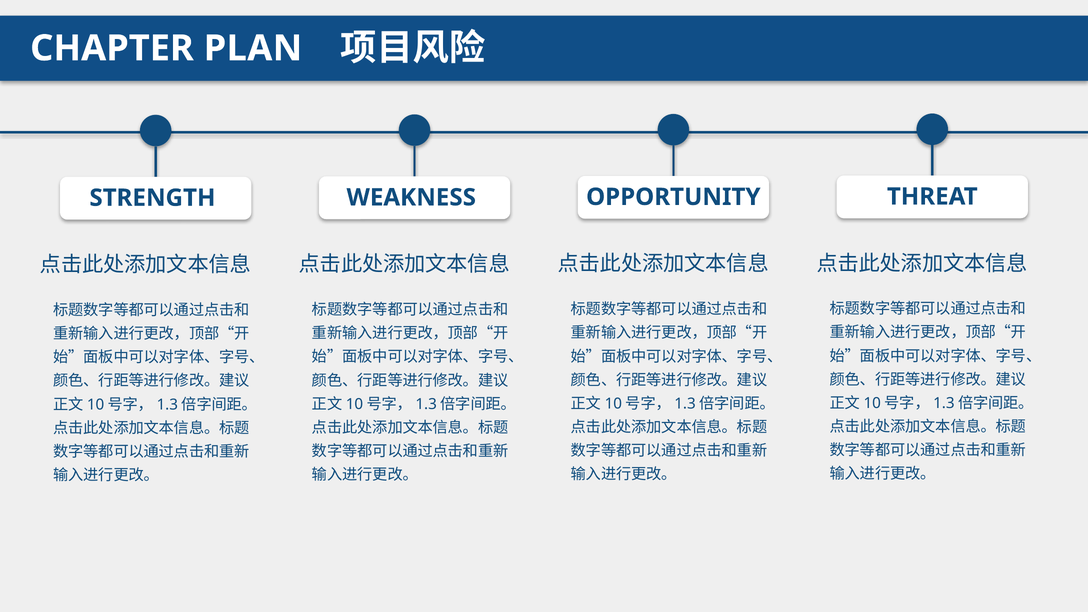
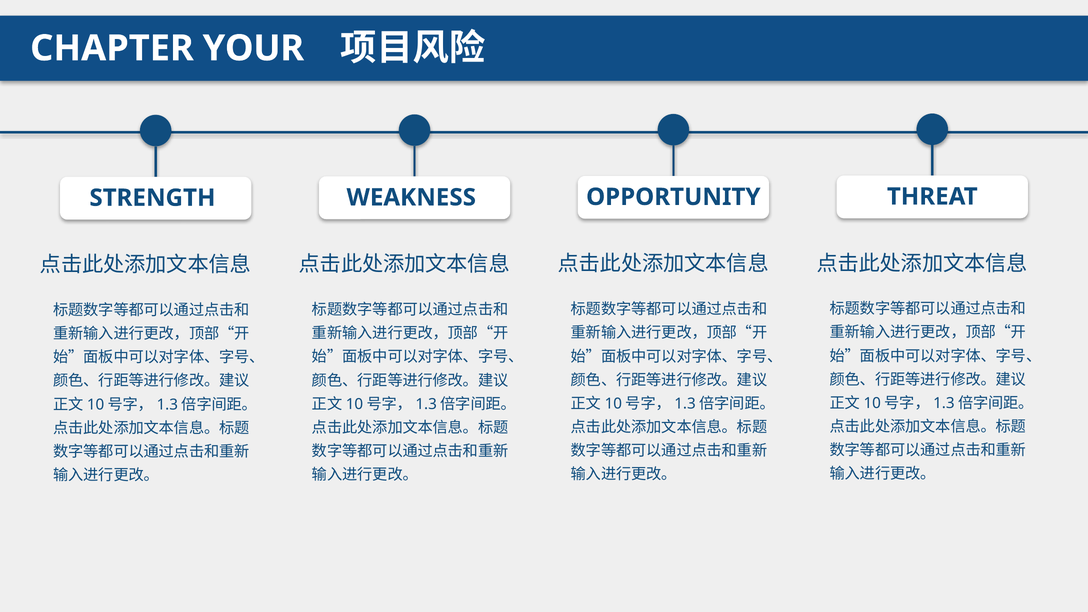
PLAN: PLAN -> YOUR
